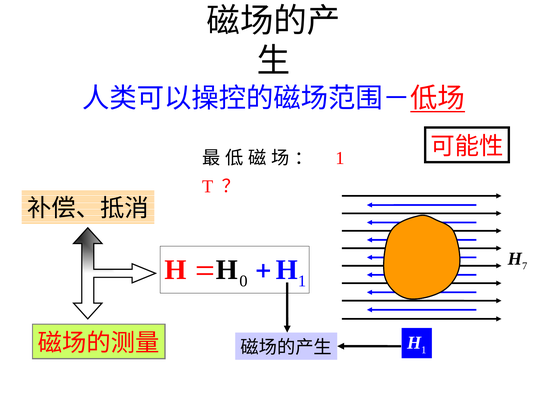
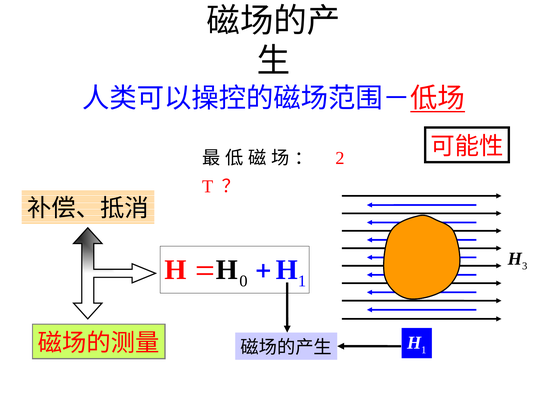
1 at (340, 158): 1 -> 2
7: 7 -> 3
